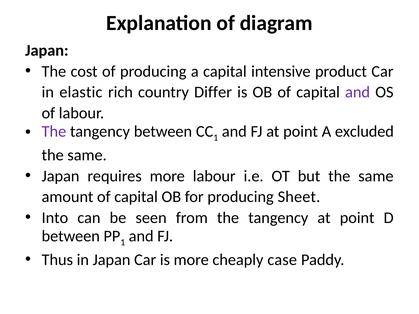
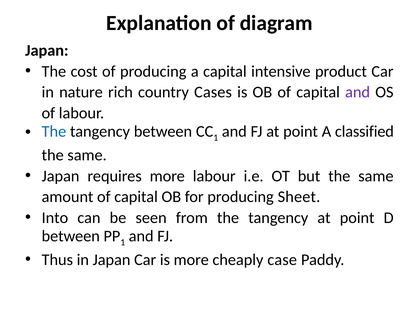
elastic: elastic -> nature
Differ: Differ -> Cases
The at (54, 132) colour: purple -> blue
excluded: excluded -> classified
